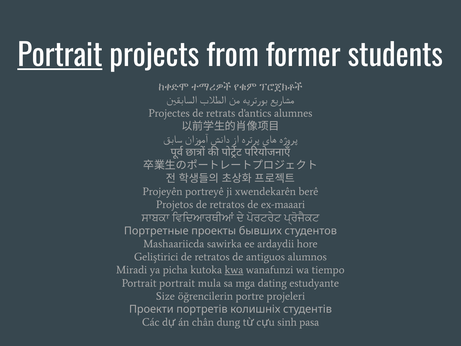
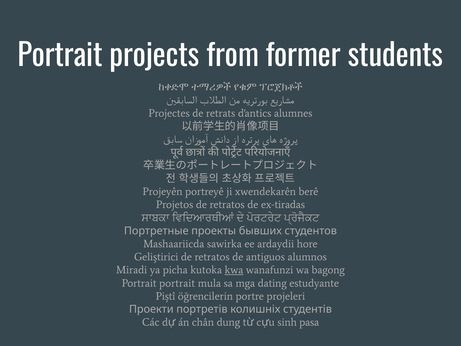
Portrait at (60, 56) underline: present -> none
ex-maaari: ex-maaari -> ex-tiradas
tiempo: tiempo -> bagong
Size: Size -> Piştî
